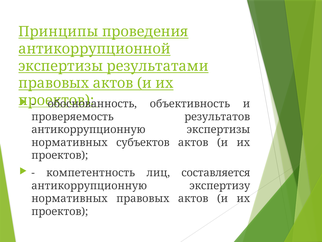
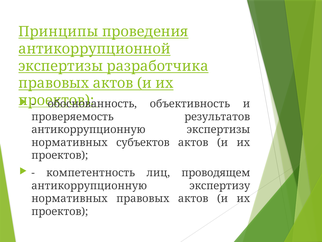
результатами: результатами -> разработчика
составляется: составляется -> проводящем
